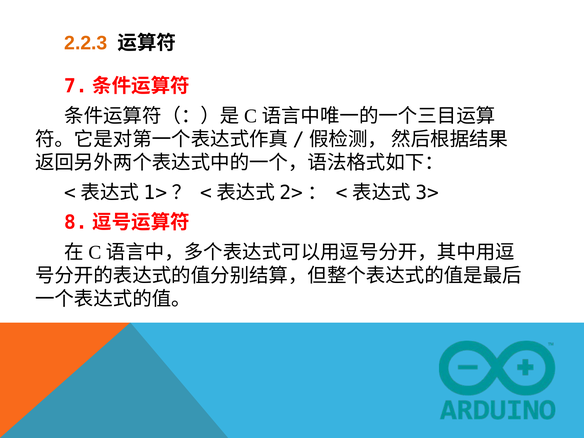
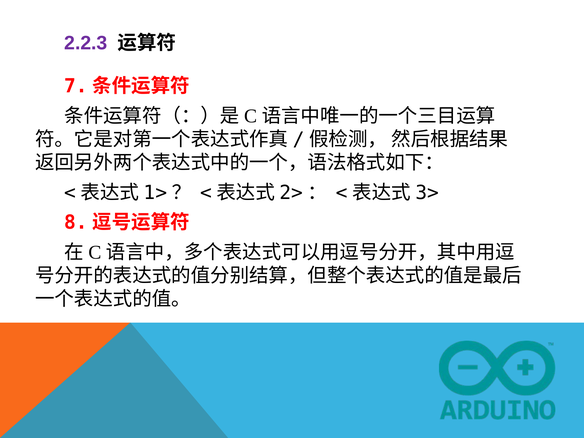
2.2.3 colour: orange -> purple
